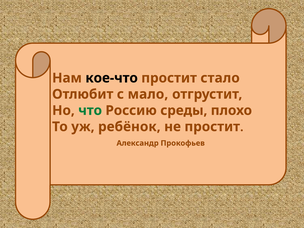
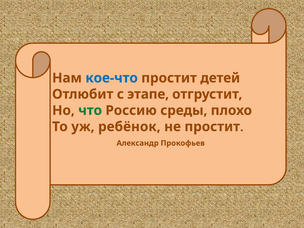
кое-что colour: black -> blue
стало: стало -> детей
мало: мало -> этапе
